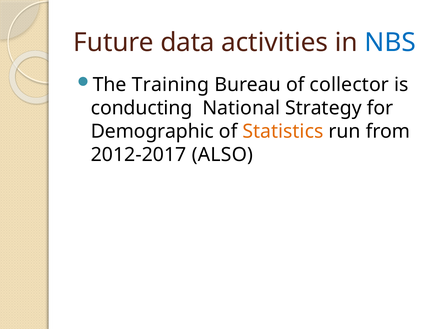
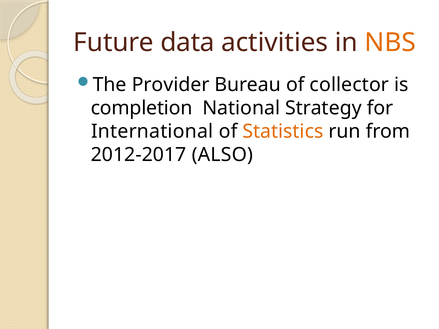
NBS colour: blue -> orange
Training: Training -> Provider
conducting: conducting -> completion
Demographic: Demographic -> International
